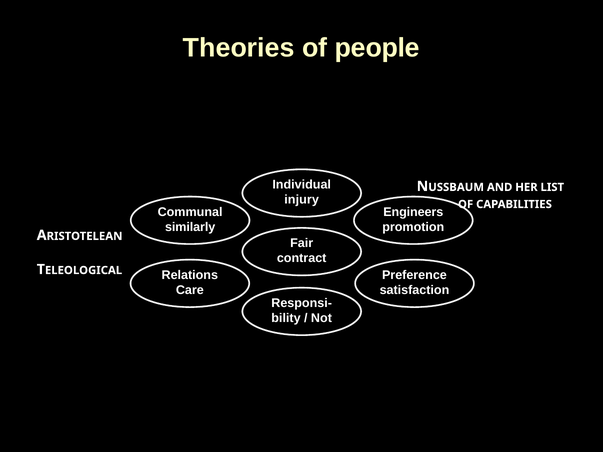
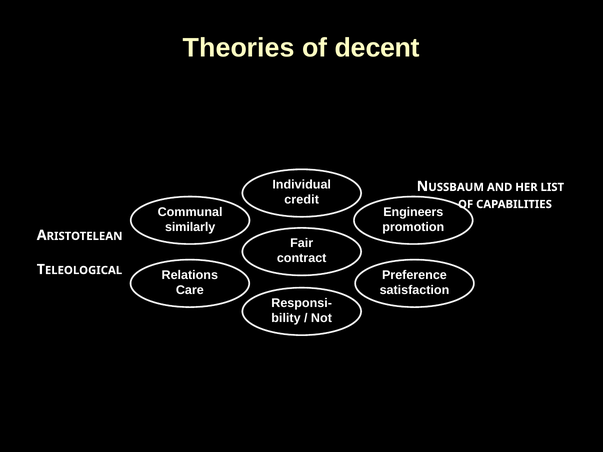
people: people -> decent
injury: injury -> credit
